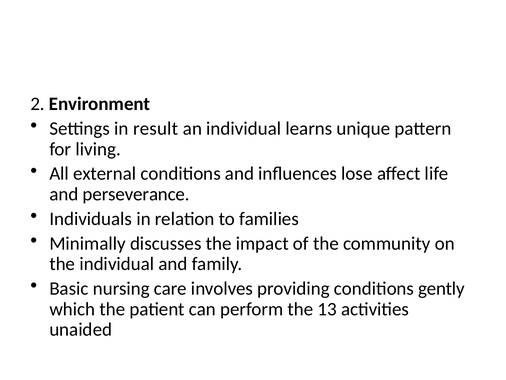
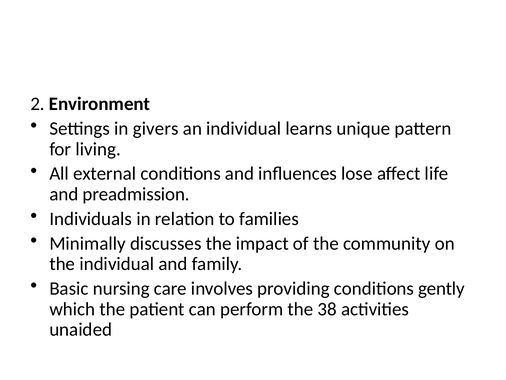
result: result -> givers
perseverance: perseverance -> preadmission
13: 13 -> 38
